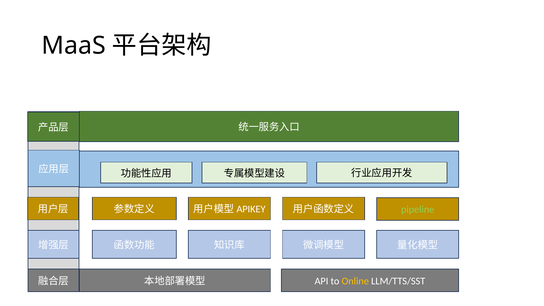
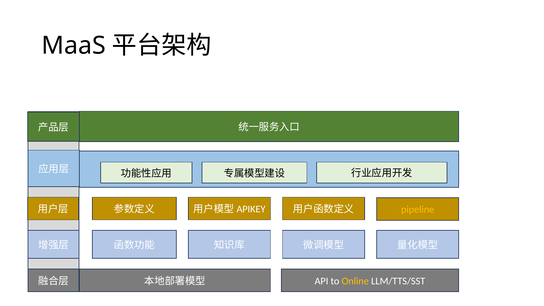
pipeline colour: light green -> yellow
